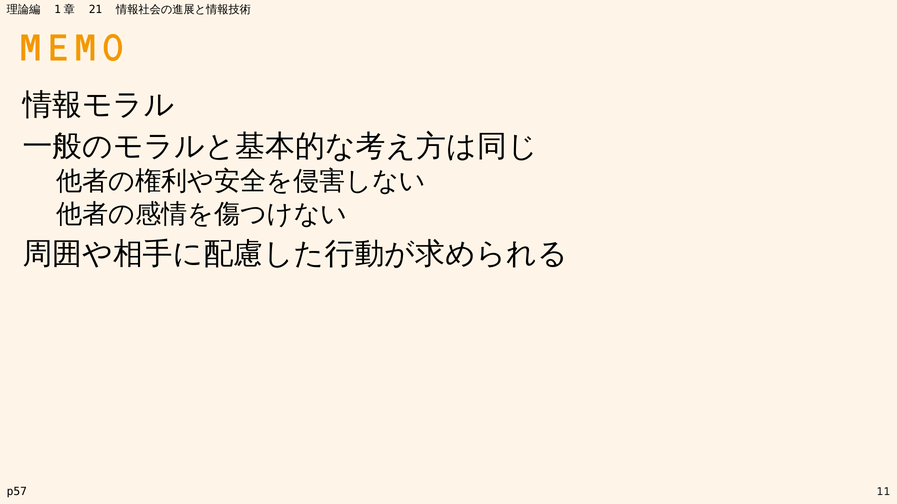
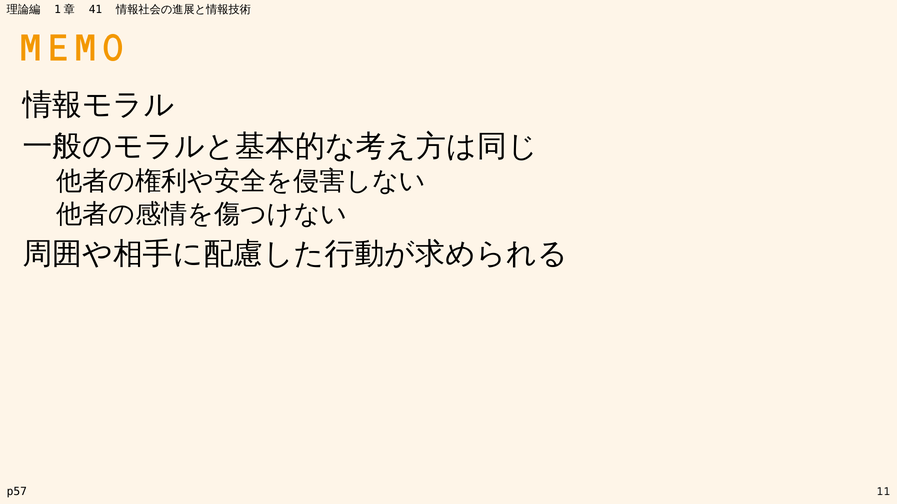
21: 21 -> 41
